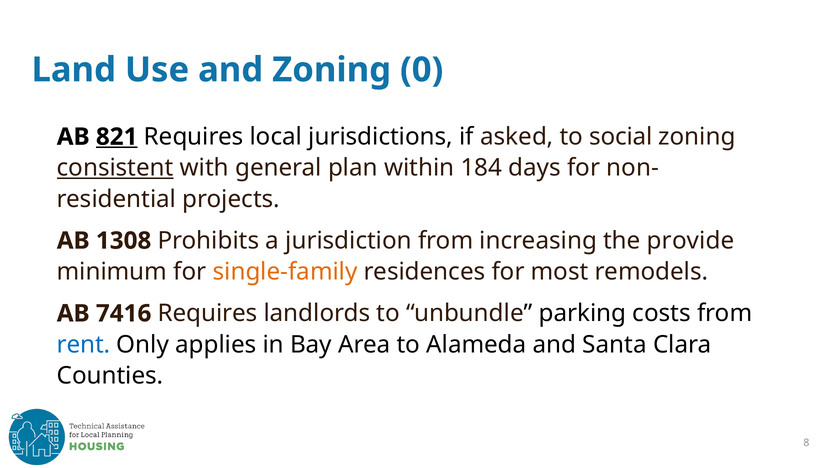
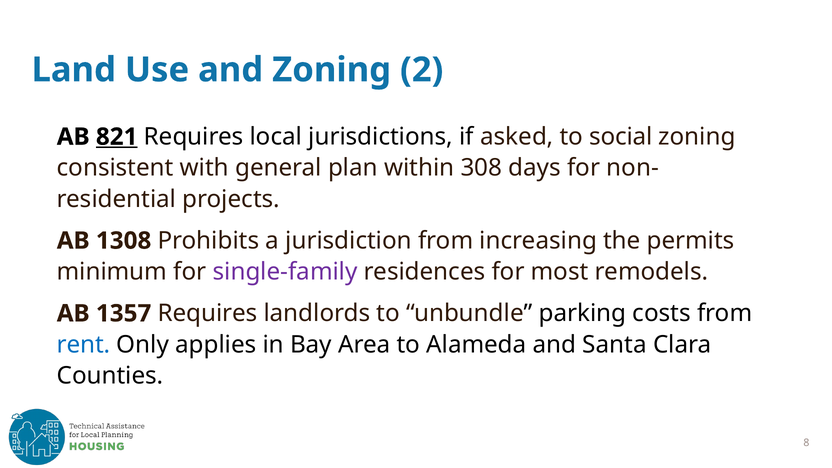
0: 0 -> 2
consistent underline: present -> none
184: 184 -> 308
provide: provide -> permits
single-family colour: orange -> purple
7416: 7416 -> 1357
